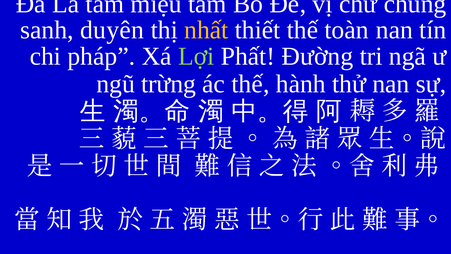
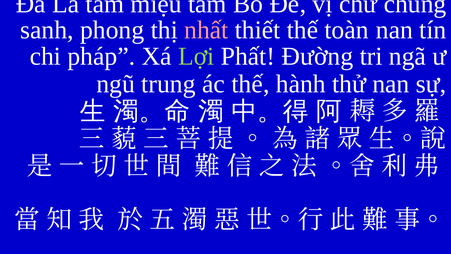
duyên: duyên -> phong
nhất colour: yellow -> pink
ngũ trừng: trừng -> trung
